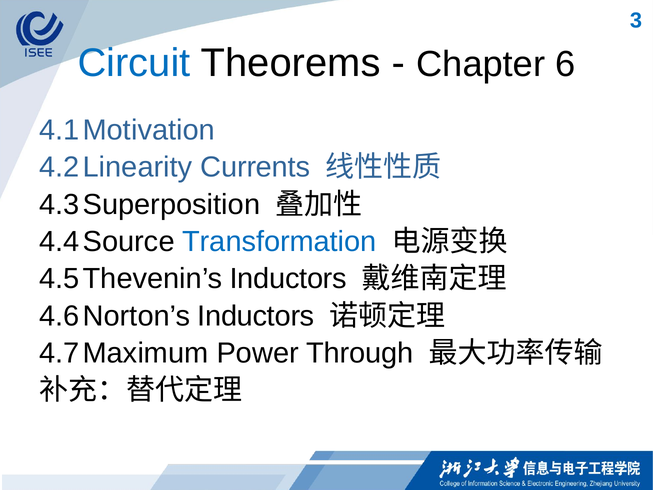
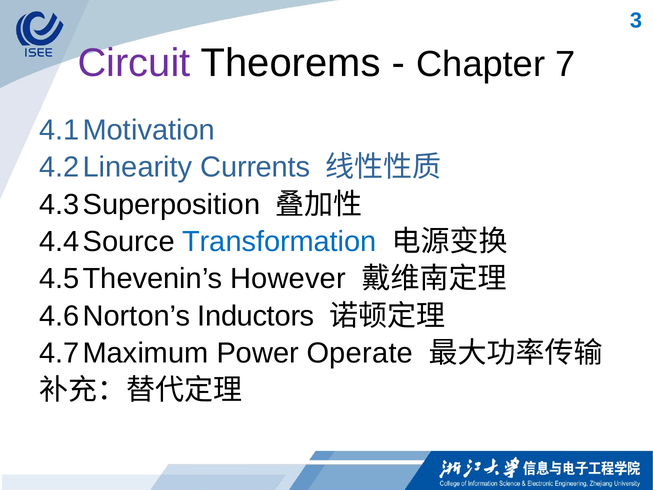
Circuit colour: blue -> purple
6: 6 -> 7
Inductors at (288, 279): Inductors -> However
Through: Through -> Operate
